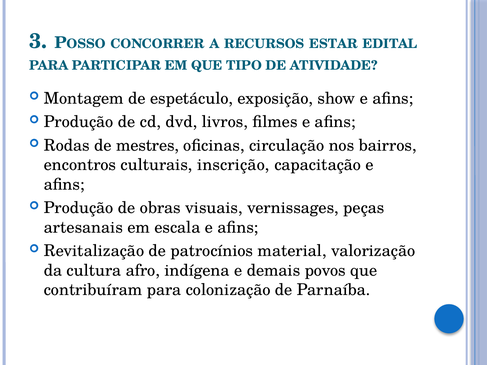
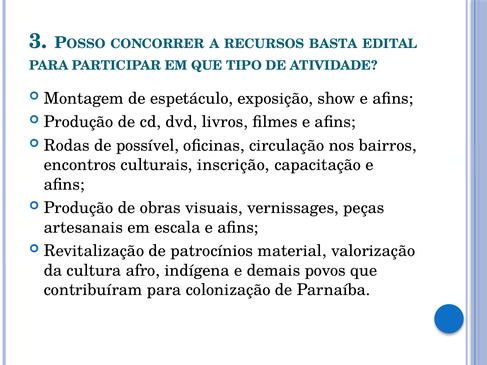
ESTAR: ESTAR -> BASTA
mestres: mestres -> possível
